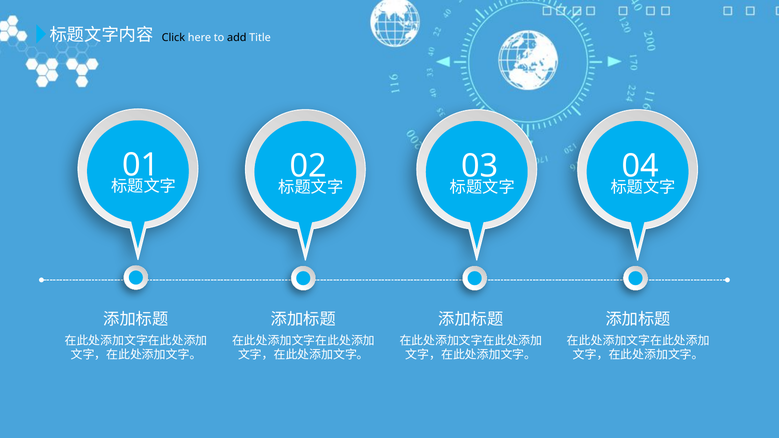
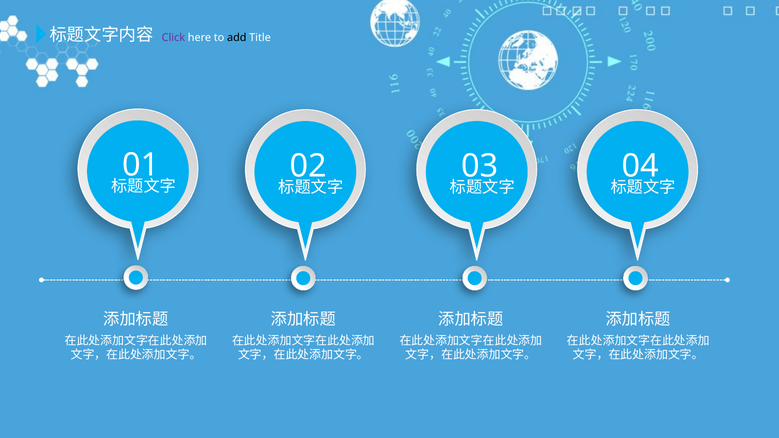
Click colour: black -> purple
